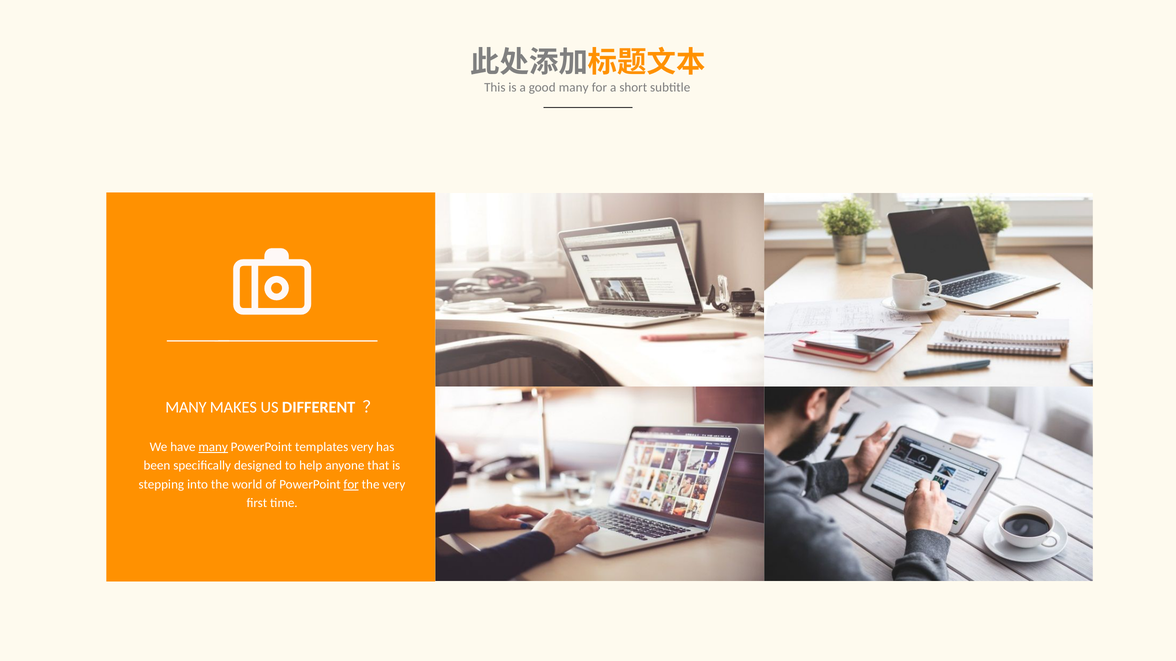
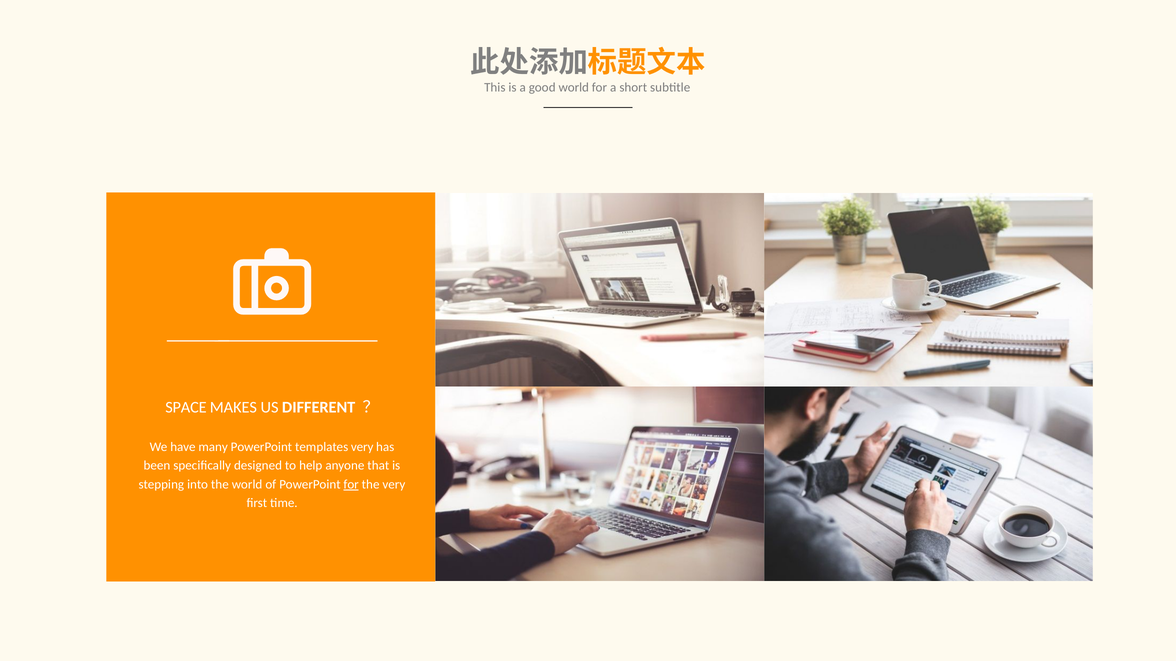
good many: many -> world
MANY at (186, 408): MANY -> SPACE
many at (213, 447) underline: present -> none
